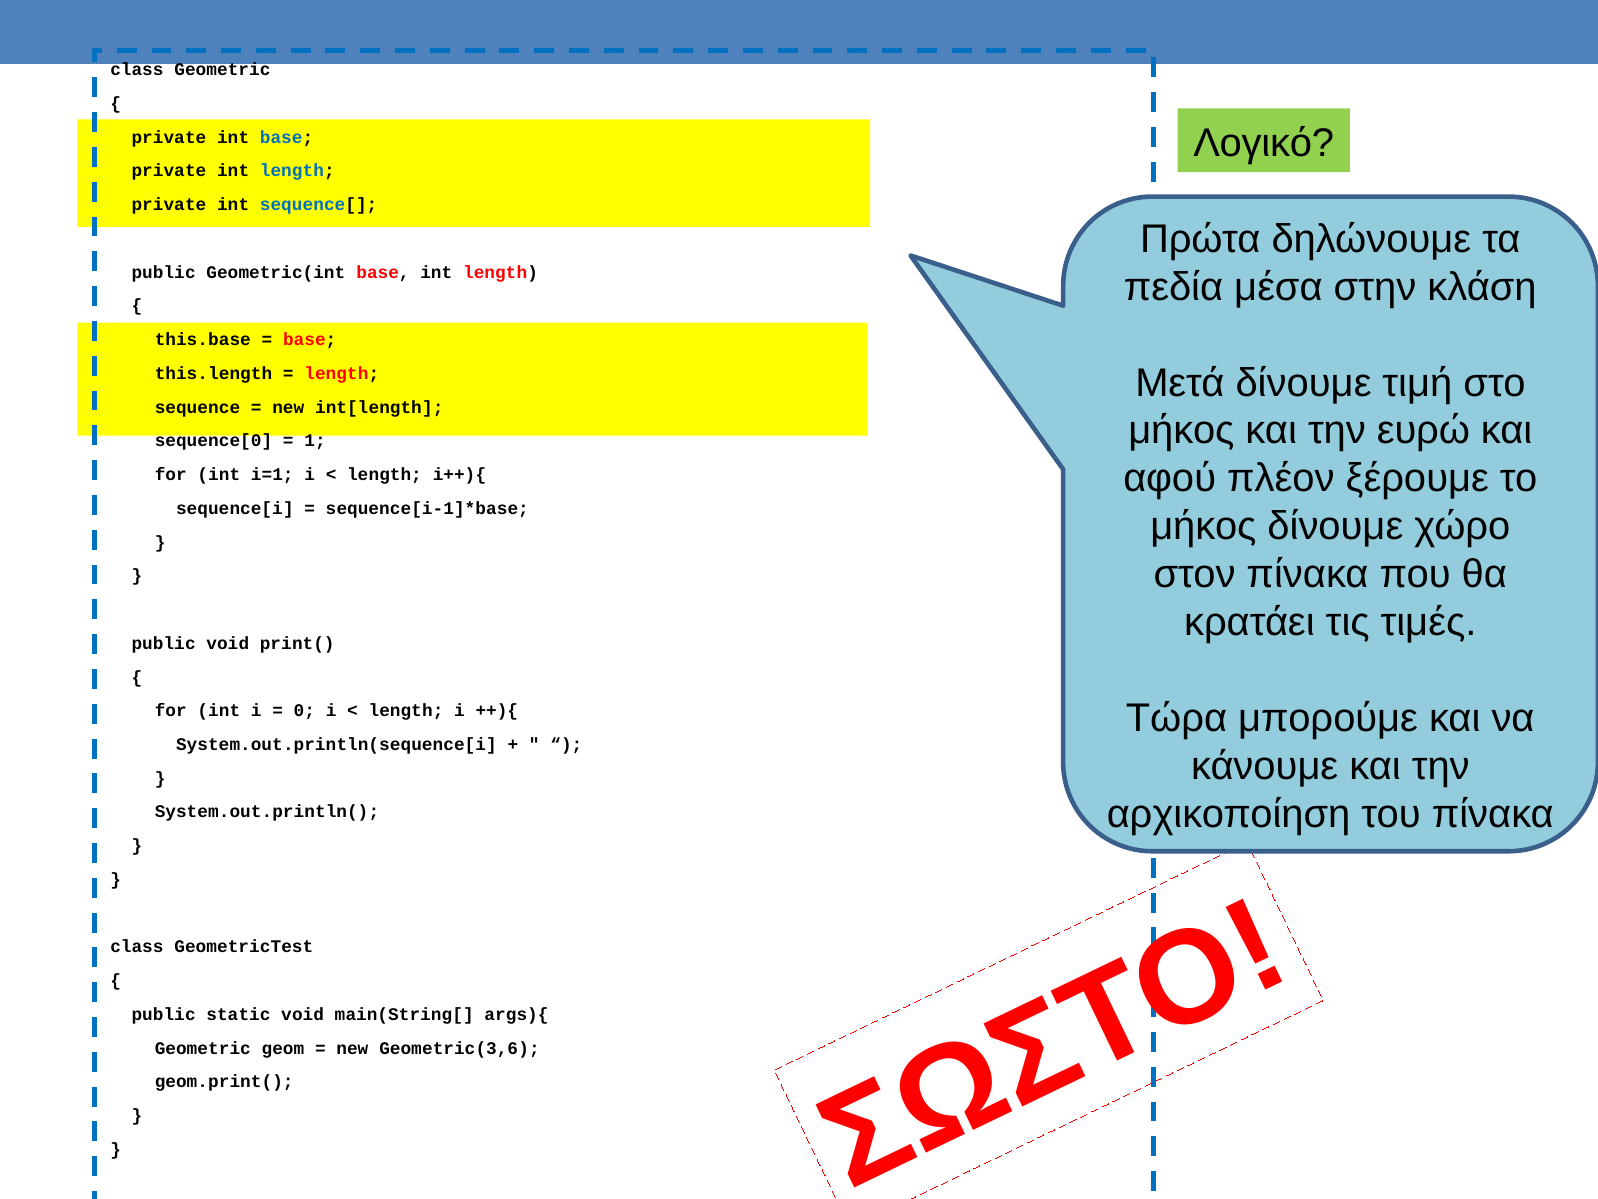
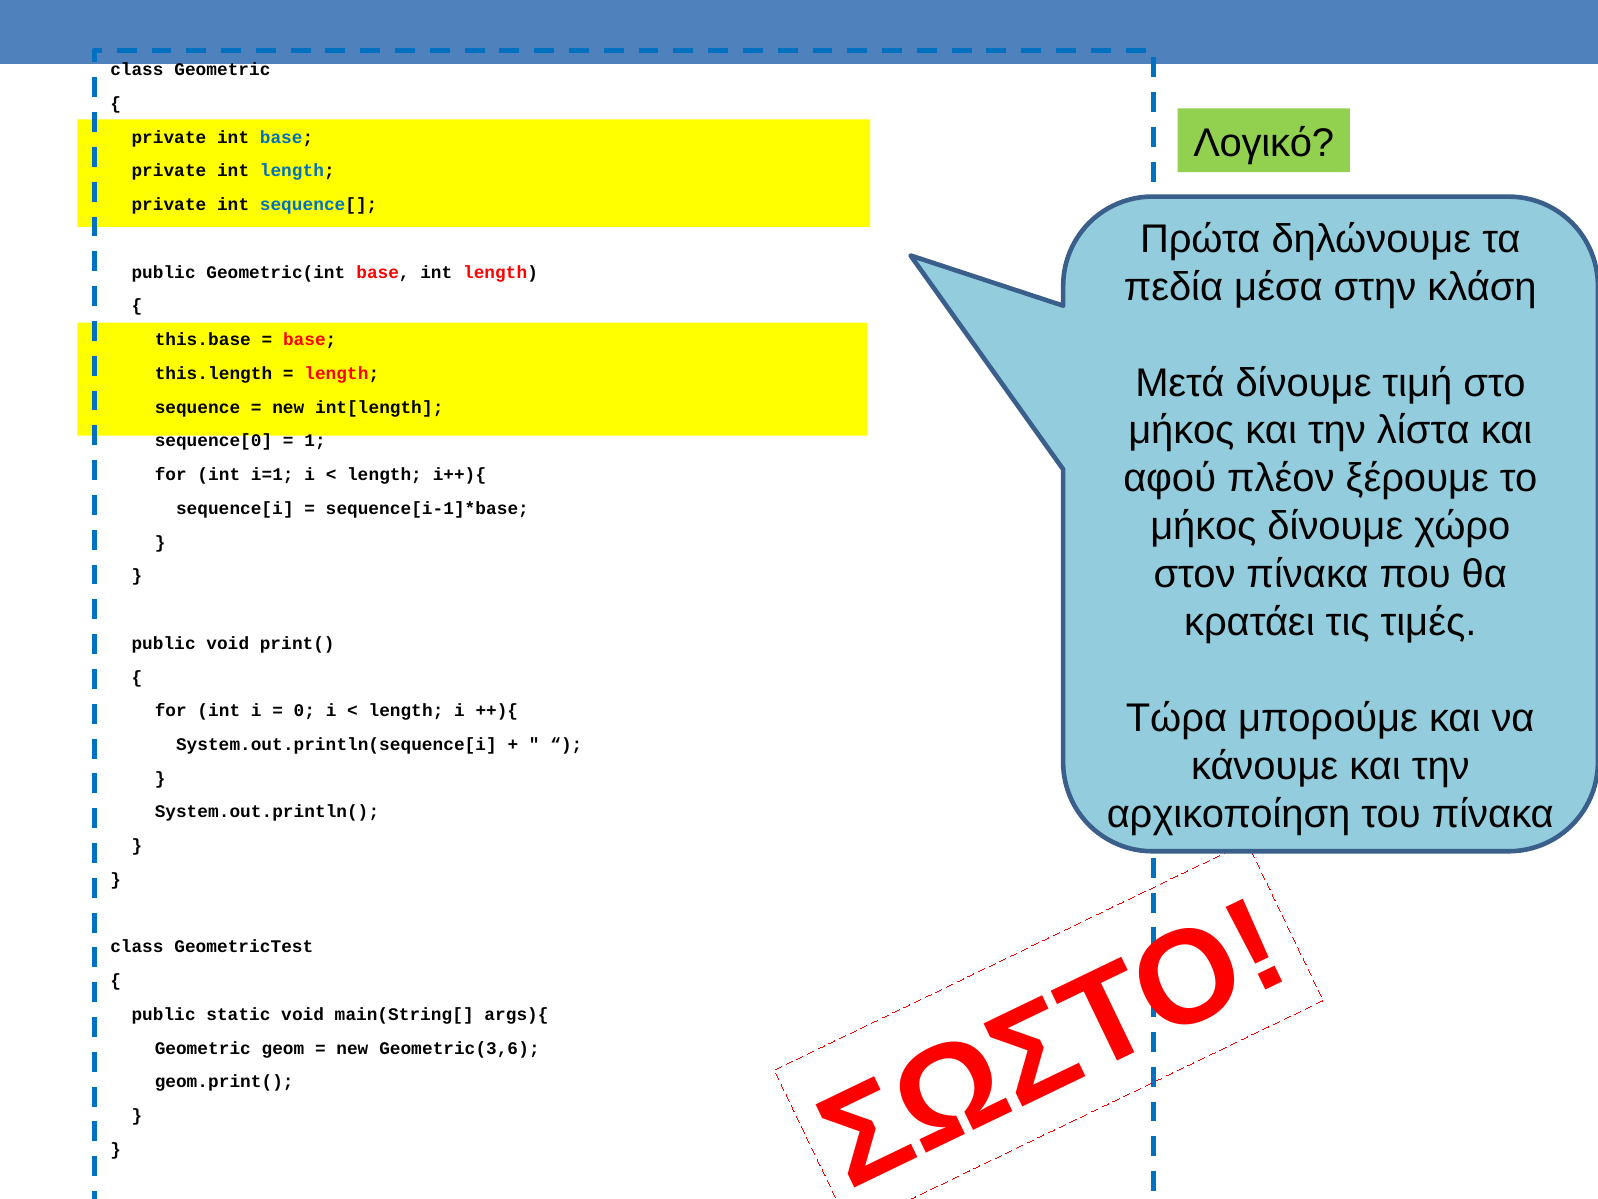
ευρώ: ευρώ -> λίστα
